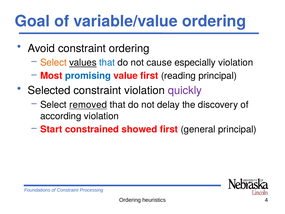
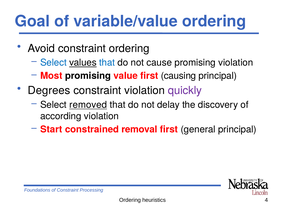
Select at (53, 62) colour: orange -> blue
cause especially: especially -> promising
promising at (88, 76) colour: blue -> black
reading: reading -> causing
Selected: Selected -> Degrees
showed: showed -> removal
